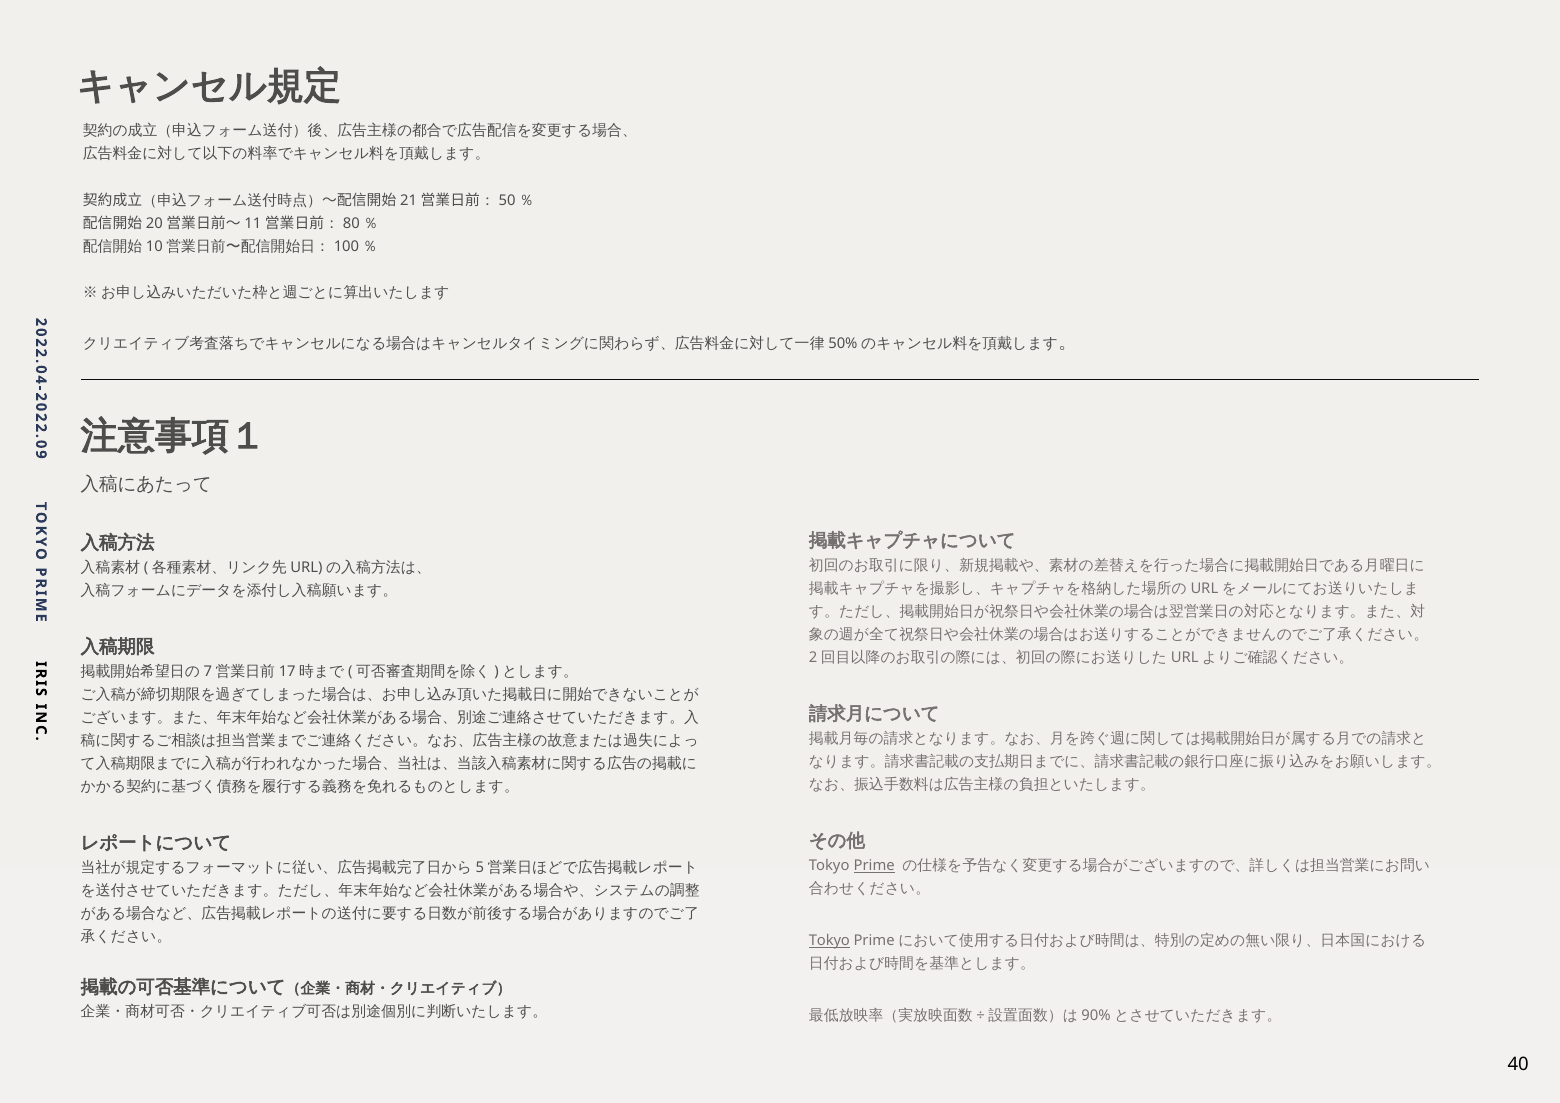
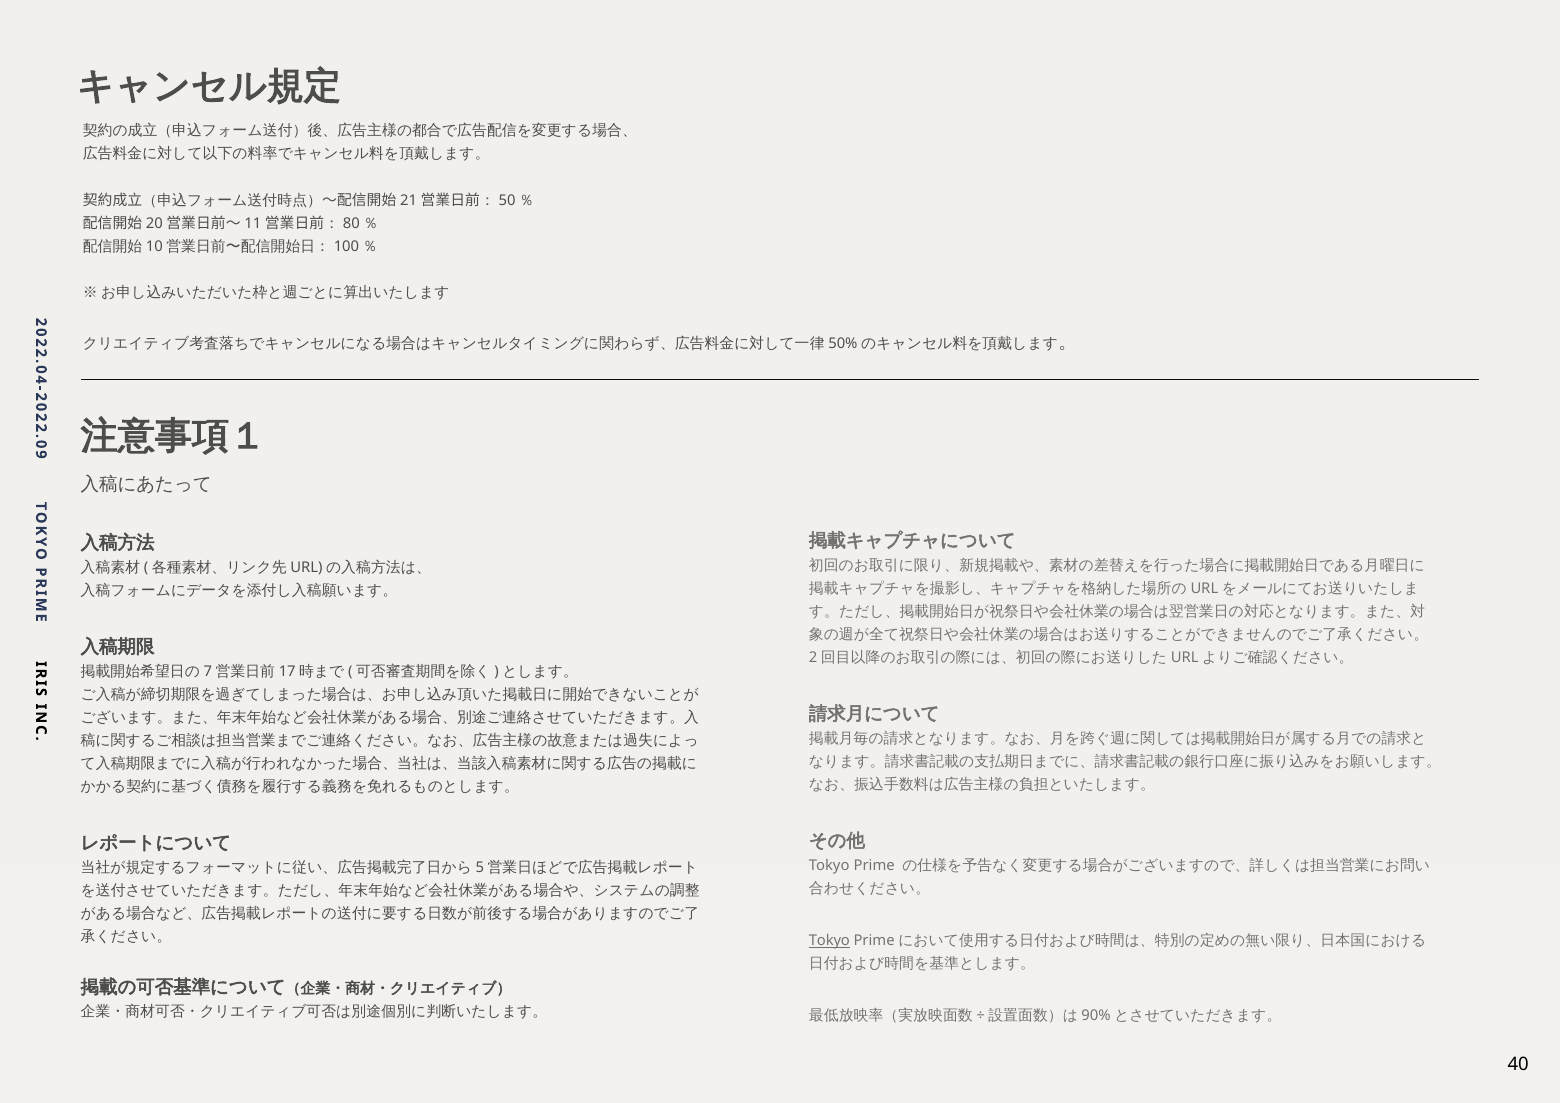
Prime underline: present -> none
